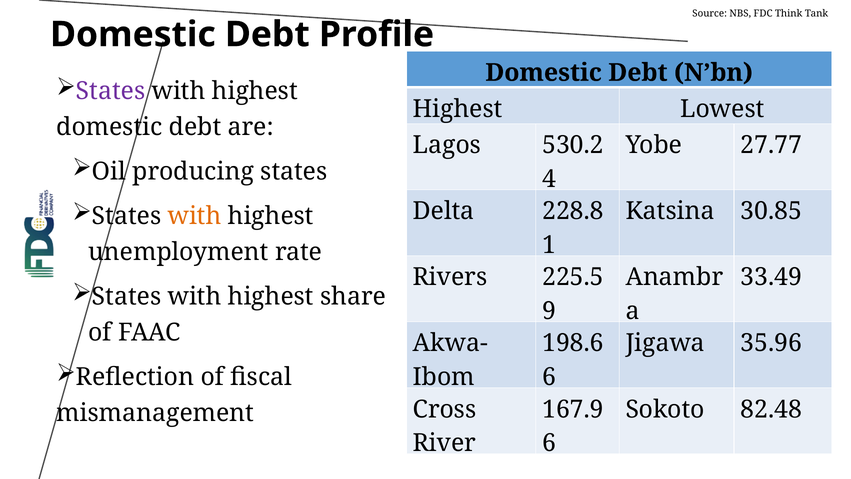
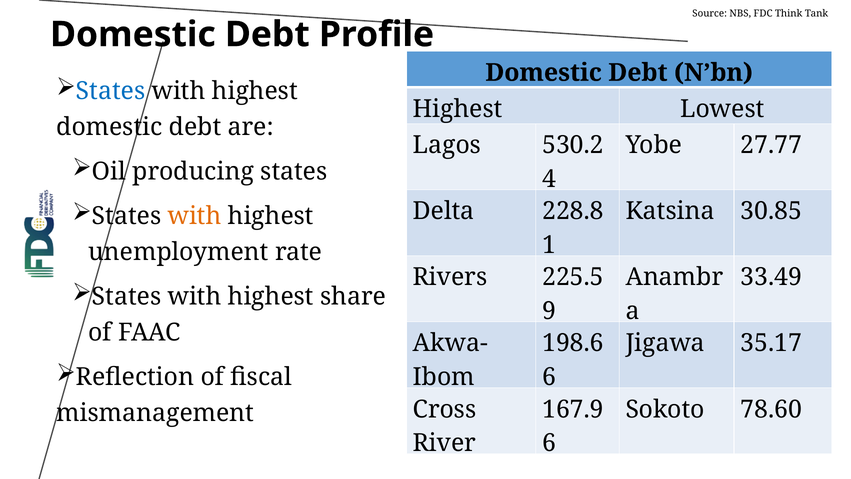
States at (111, 91) colour: purple -> blue
35.96: 35.96 -> 35.17
82.48: 82.48 -> 78.60
